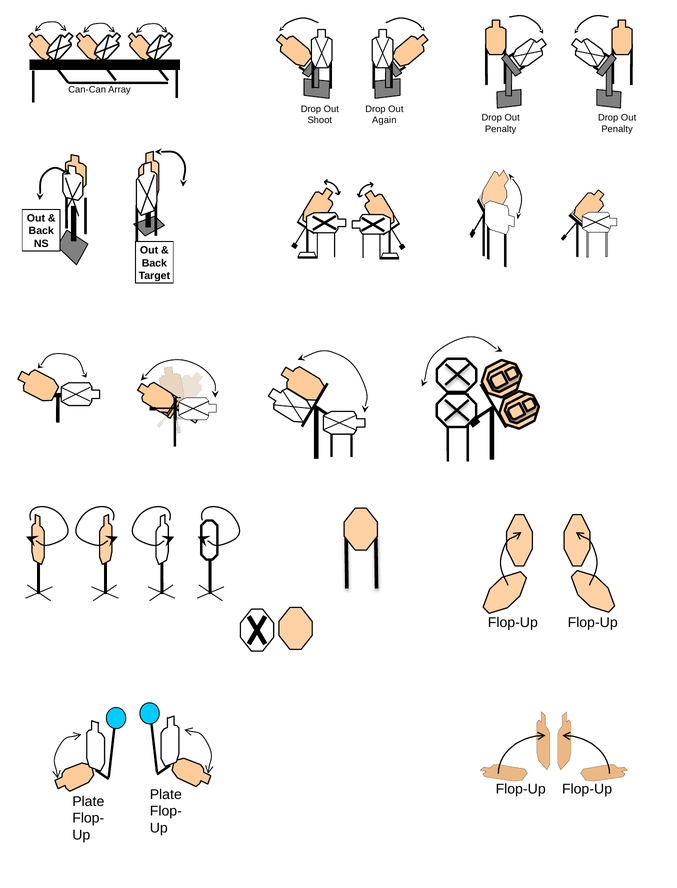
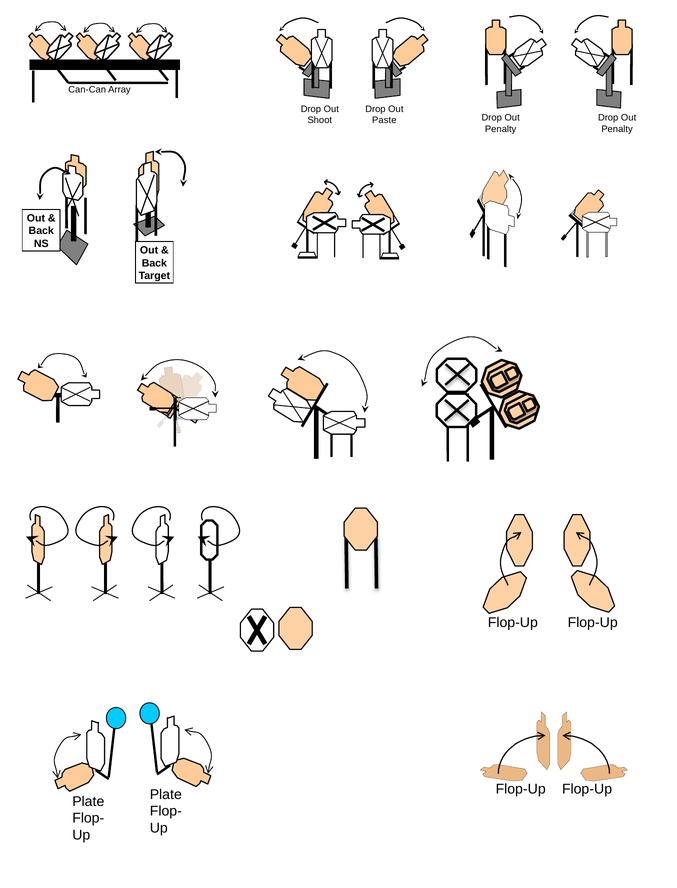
Again: Again -> Paste
